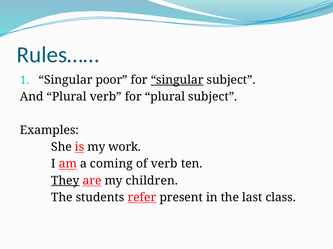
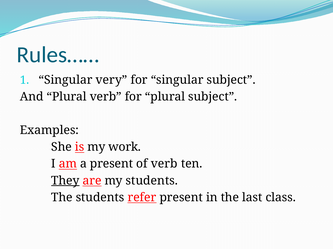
poor: poor -> very
singular at (177, 80) underline: present -> none
a coming: coming -> present
my children: children -> students
